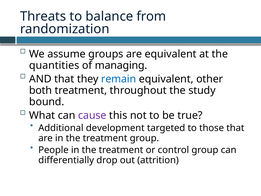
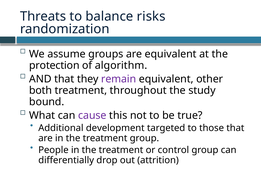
from: from -> risks
quantities: quantities -> protection
managing: managing -> algorithm
remain colour: blue -> purple
